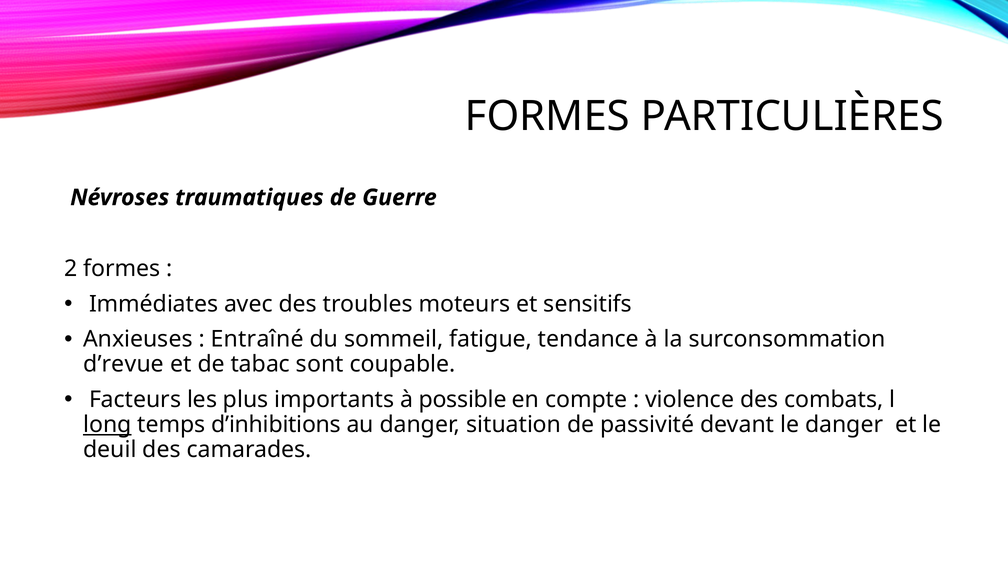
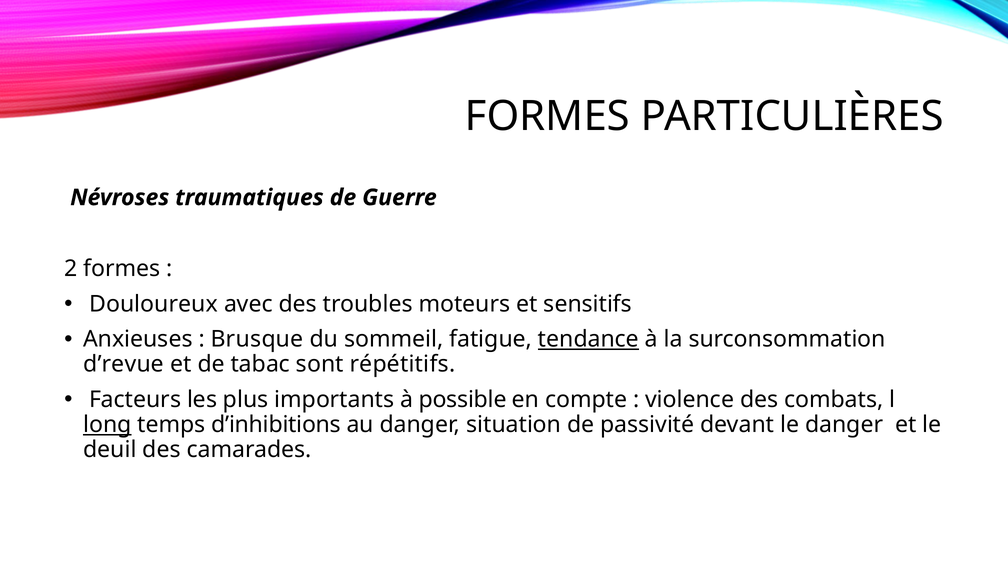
Immédiates: Immédiates -> Douloureux
Entraîné: Entraîné -> Brusque
tendance underline: none -> present
coupable: coupable -> répétitifs
